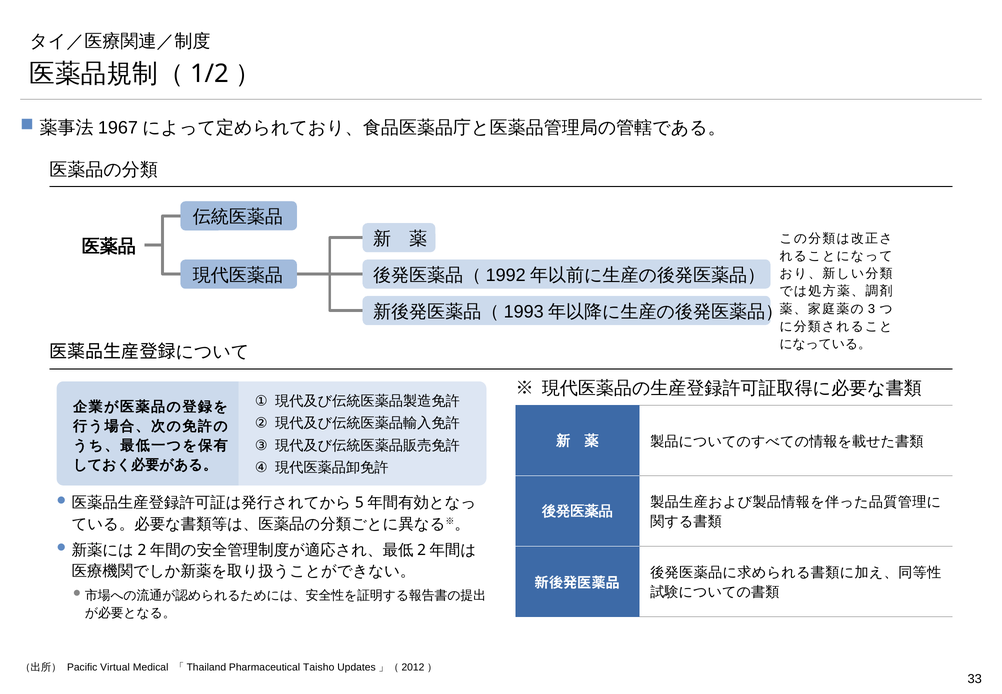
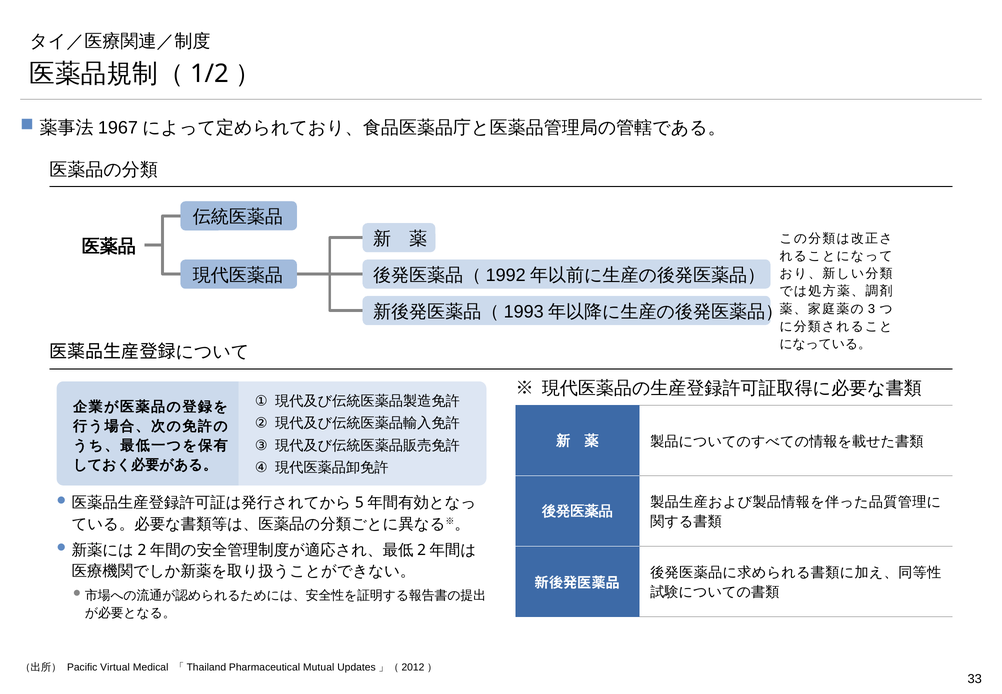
Taisho: Taisho -> Mutual
